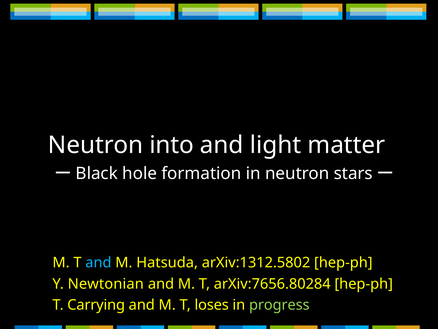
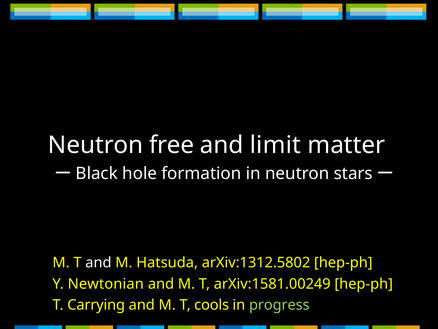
into: into -> free
light: light -> limit
and at (98, 262) colour: light blue -> white
arXiv:7656.80284: arXiv:7656.80284 -> arXiv:1581.00249
loses: loses -> cools
